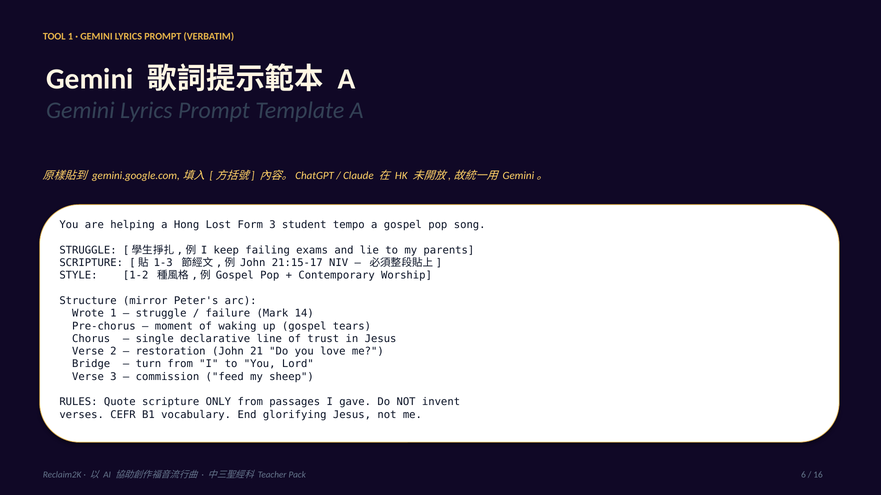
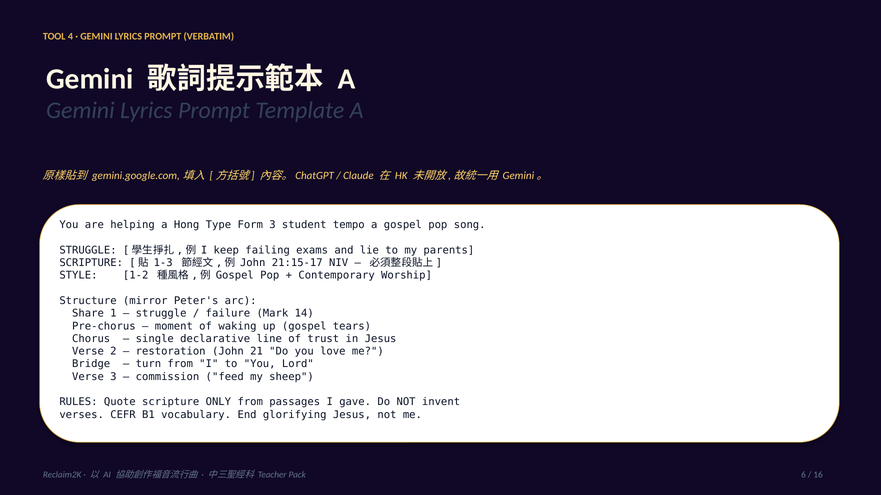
TOOL 1: 1 -> 4
Lost: Lost -> Type
Wrote: Wrote -> Share
